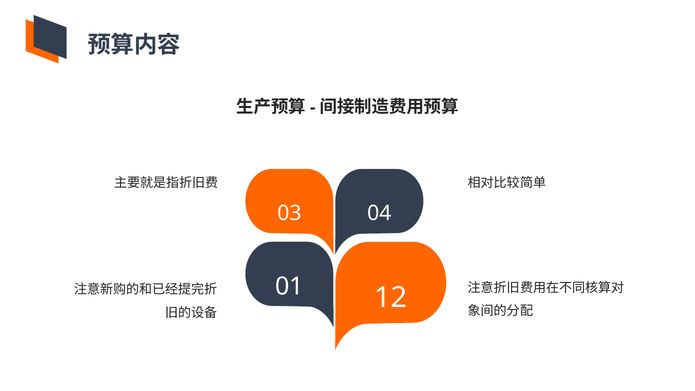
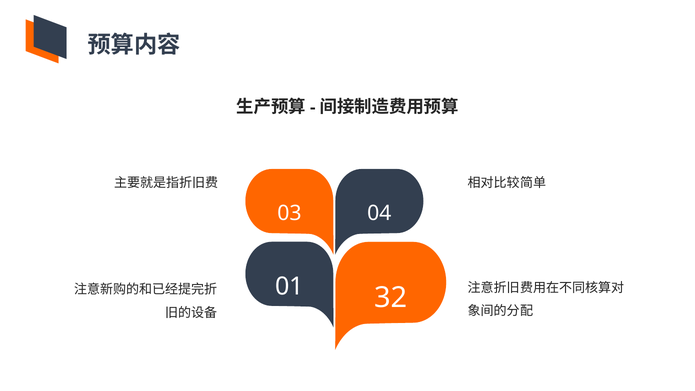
12: 12 -> 32
